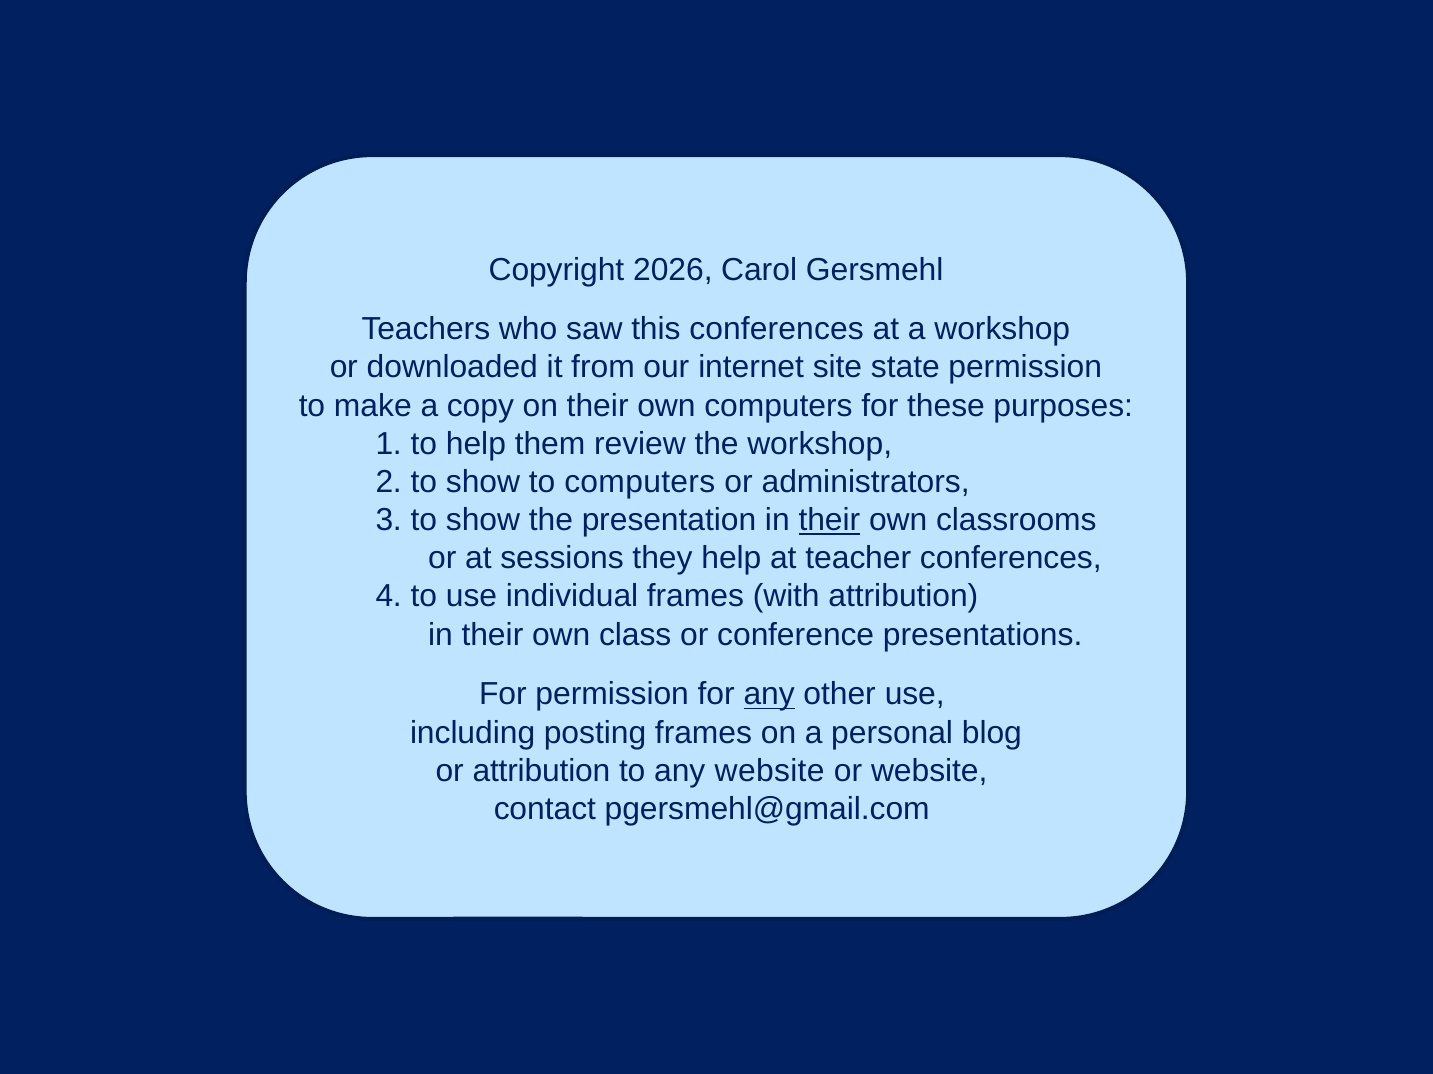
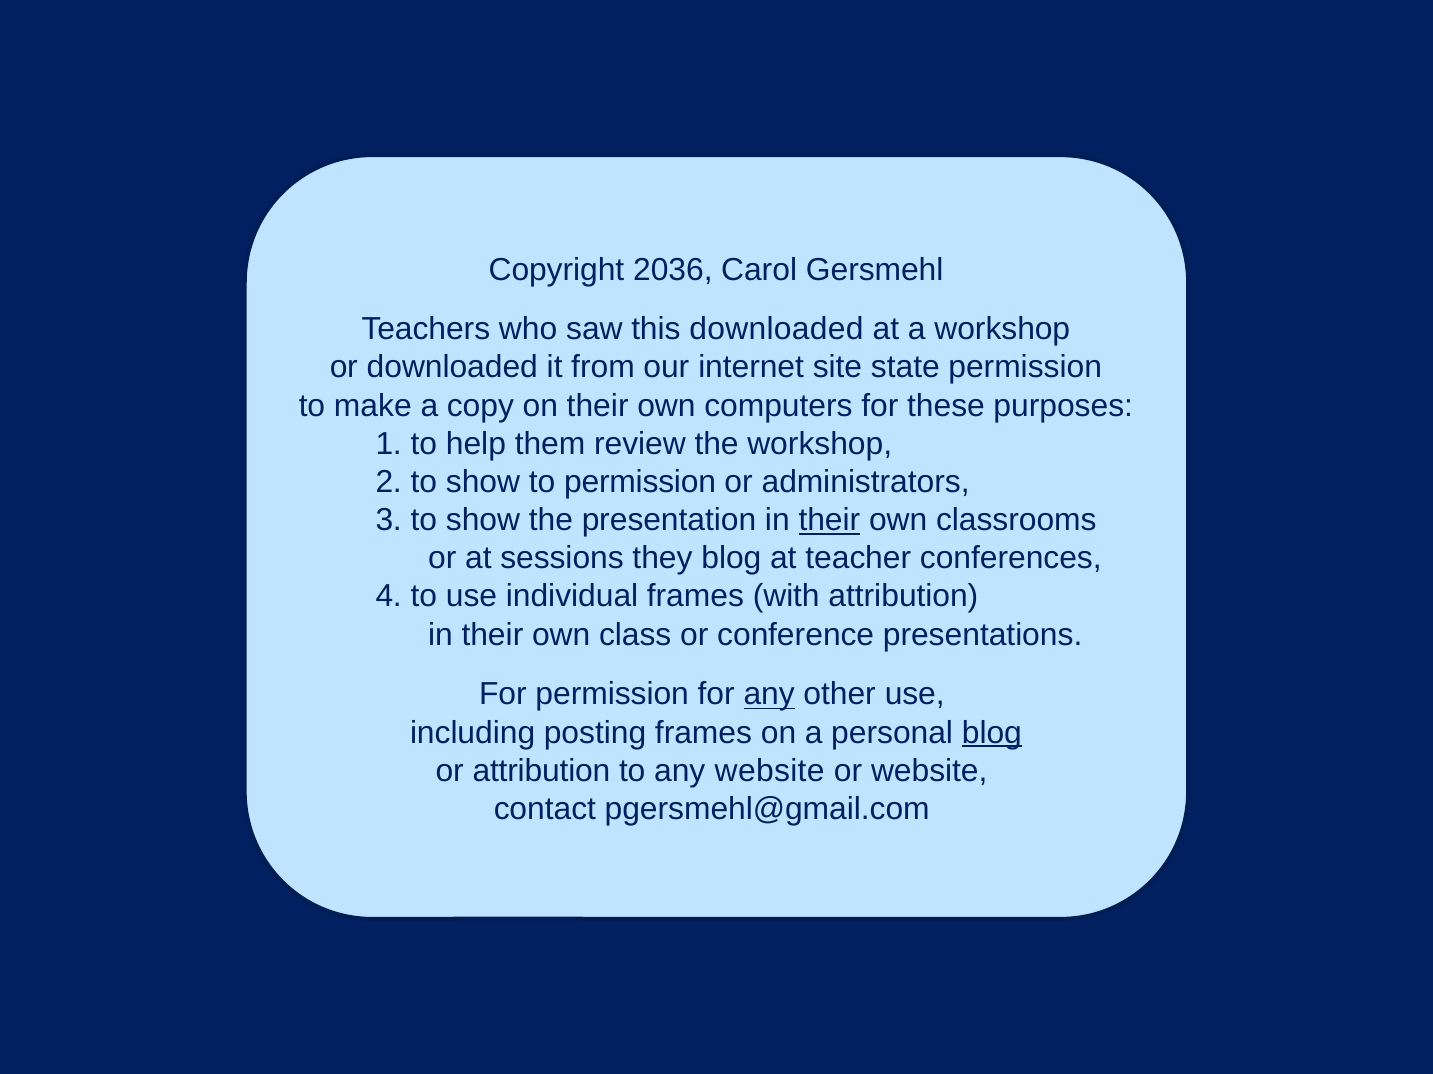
2026: 2026 -> 2036
this conferences: conferences -> downloaded
to computers: computers -> permission
they help: help -> blog
blog at (992, 733) underline: none -> present
